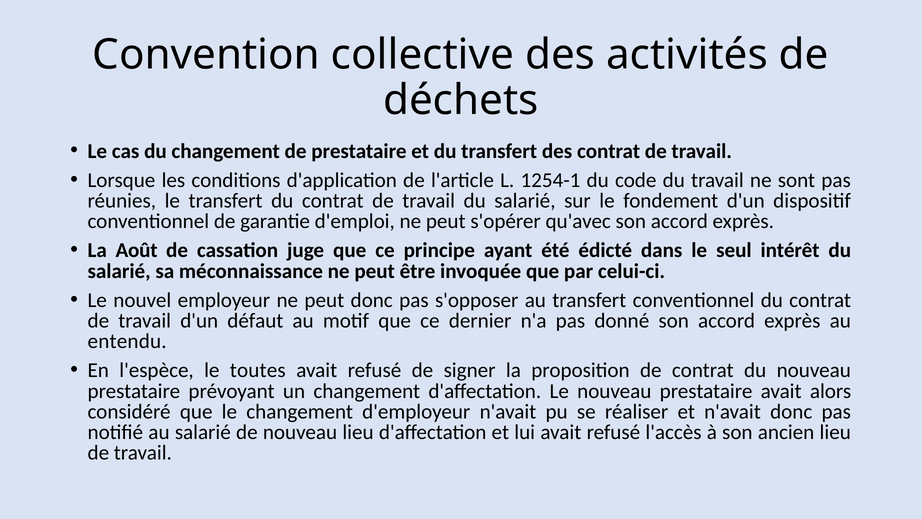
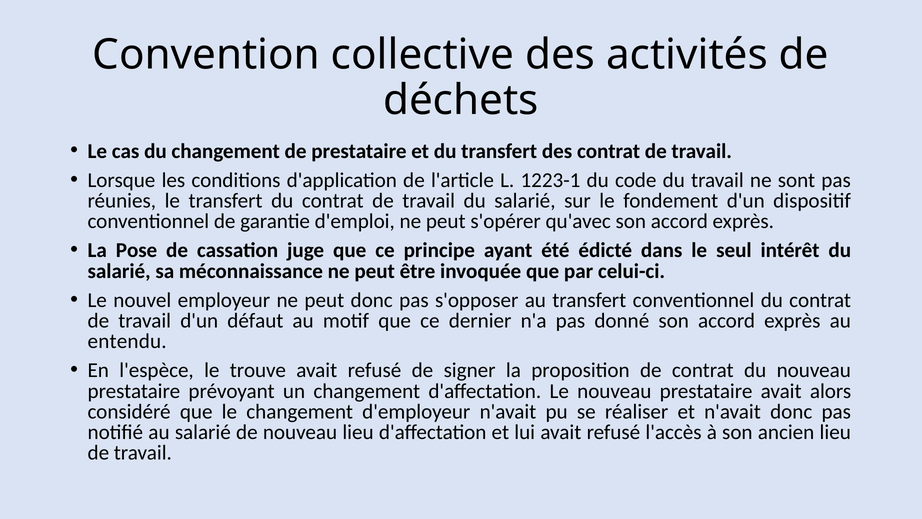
1254-1: 1254-1 -> 1223-1
Août: Août -> Pose
toutes: toutes -> trouve
